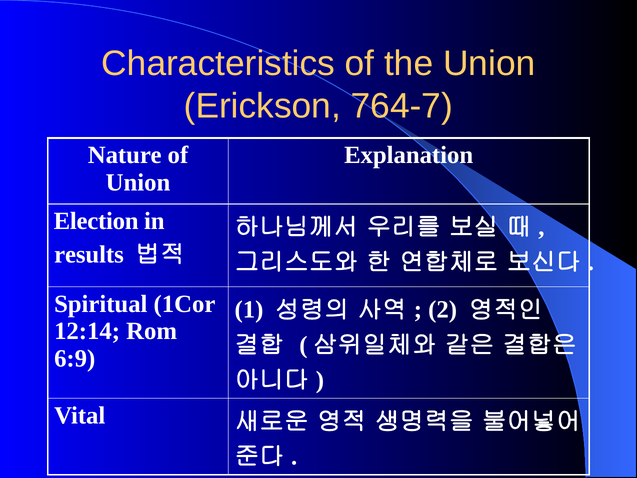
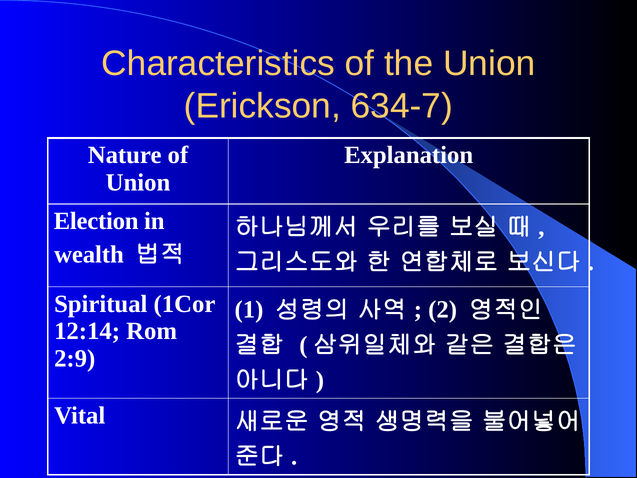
764-7: 764-7 -> 634-7
results: results -> wealth
6:9: 6:9 -> 2:9
